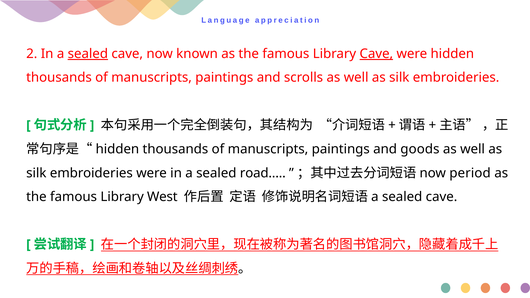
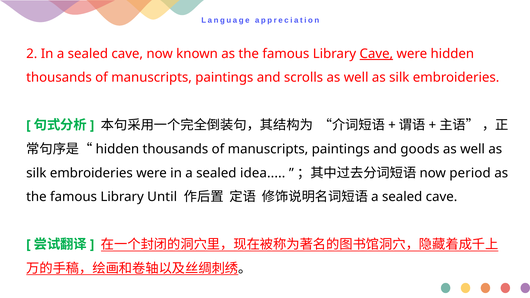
sealed at (88, 54) underline: present -> none
road: road -> idea
West: West -> Until
